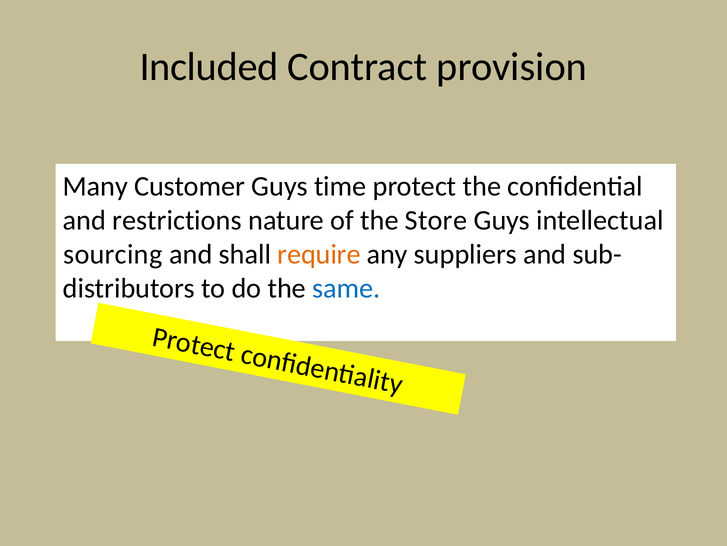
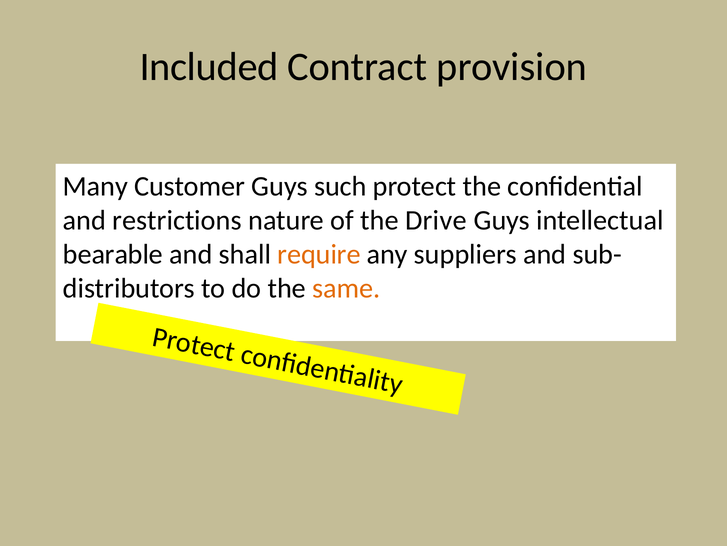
time: time -> such
Store: Store -> Drive
sourcing: sourcing -> bearable
same colour: blue -> orange
